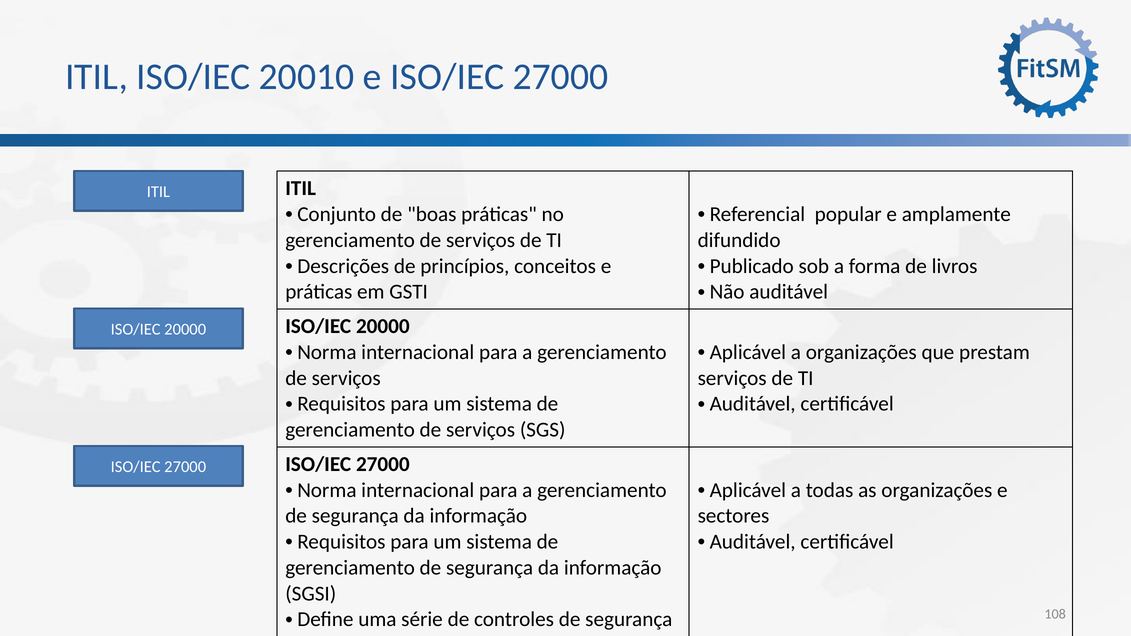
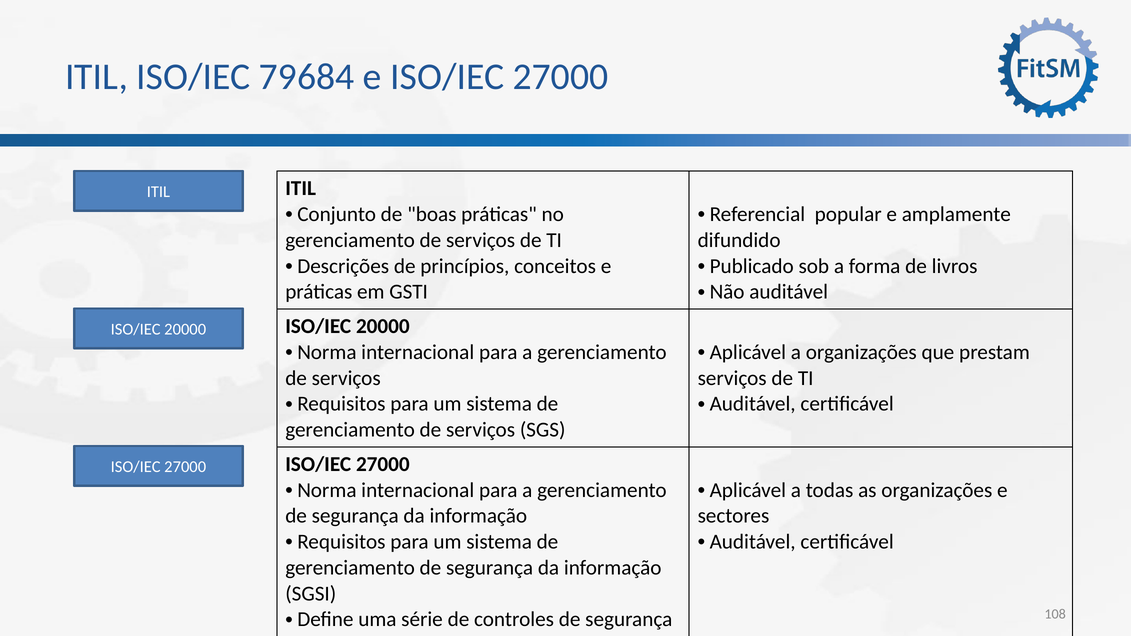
20010: 20010 -> 79684
